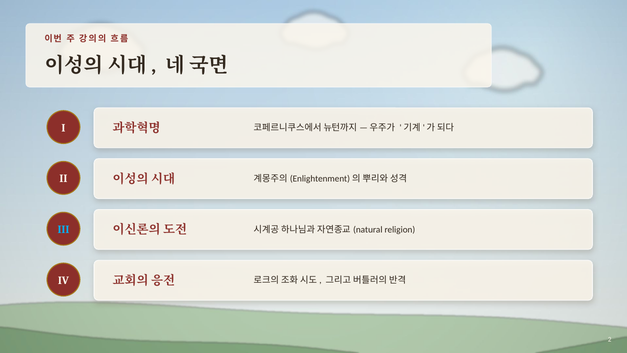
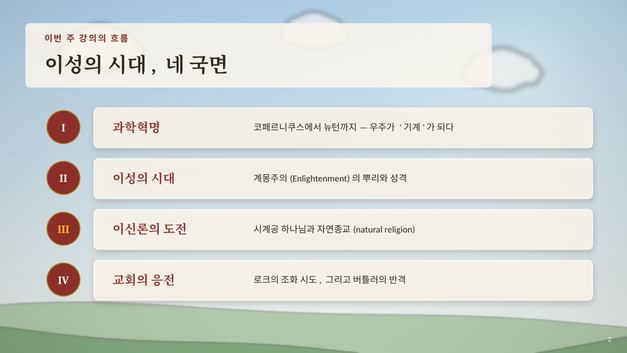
III colour: light blue -> yellow
